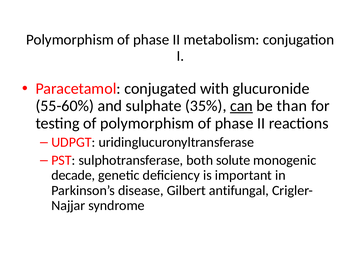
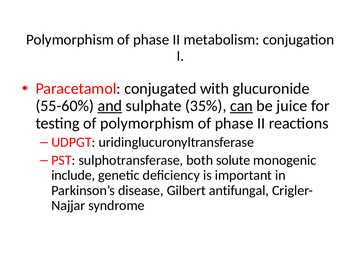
and underline: none -> present
than: than -> juice
decade: decade -> include
